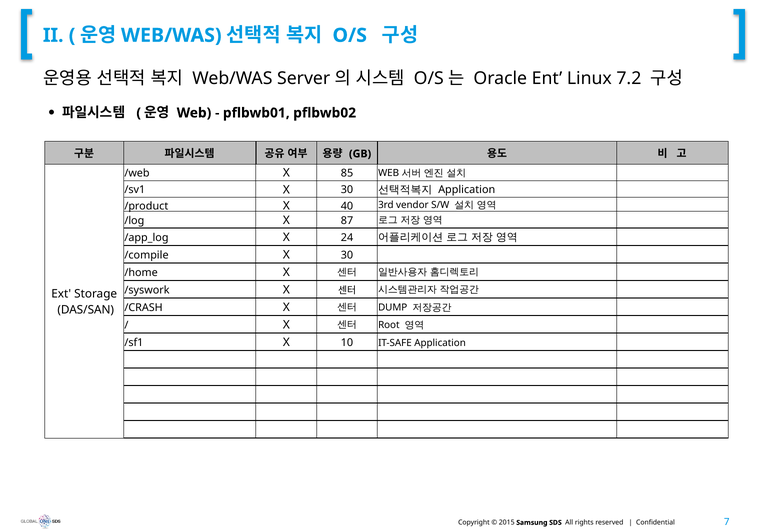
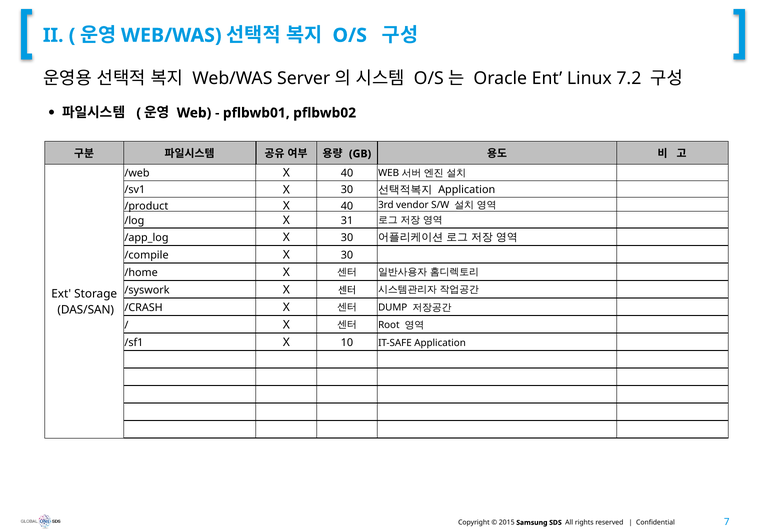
/web X 85: 85 -> 40
87: 87 -> 31
24 at (347, 238): 24 -> 30
